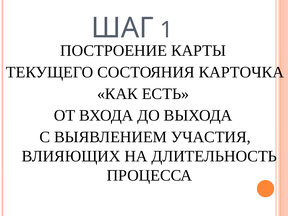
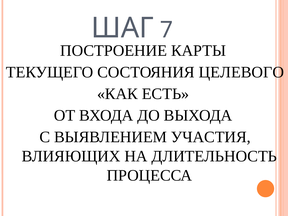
1: 1 -> 7
КАРТОЧКА: КАРТОЧКА -> ЦЕЛЕВОГО
